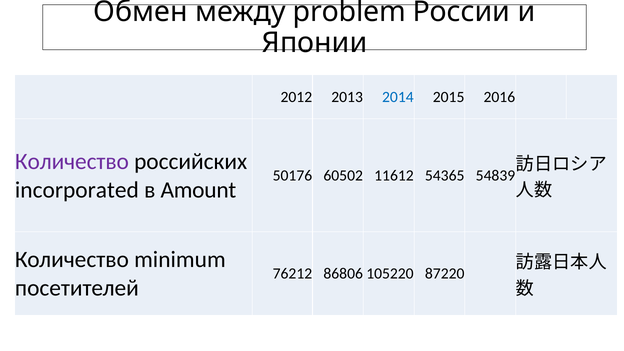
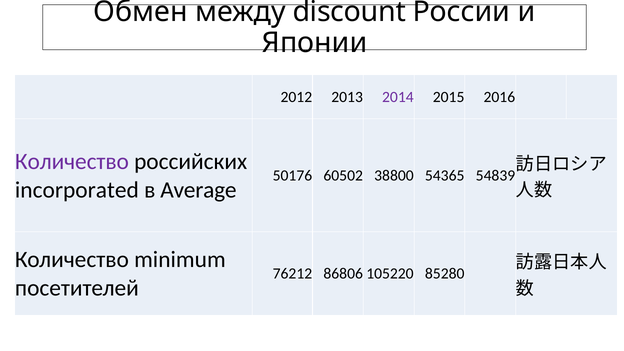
problem: problem -> discount
2014 colour: blue -> purple
11612: 11612 -> 38800
Amount: Amount -> Average
87220: 87220 -> 85280
